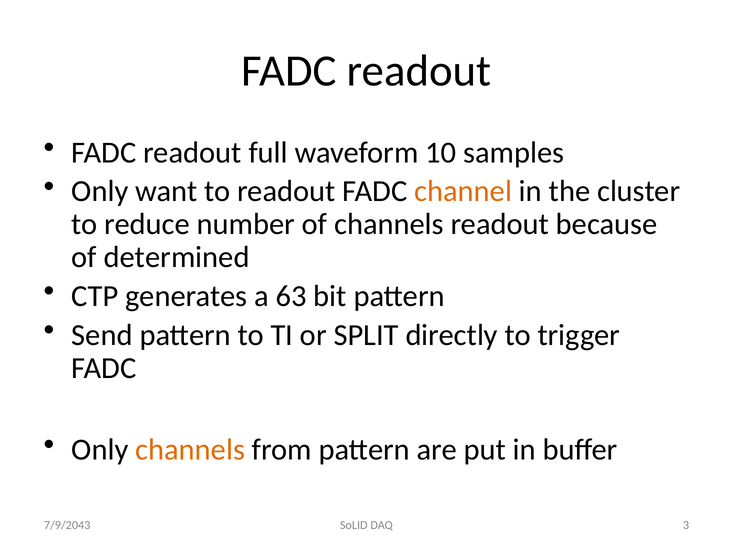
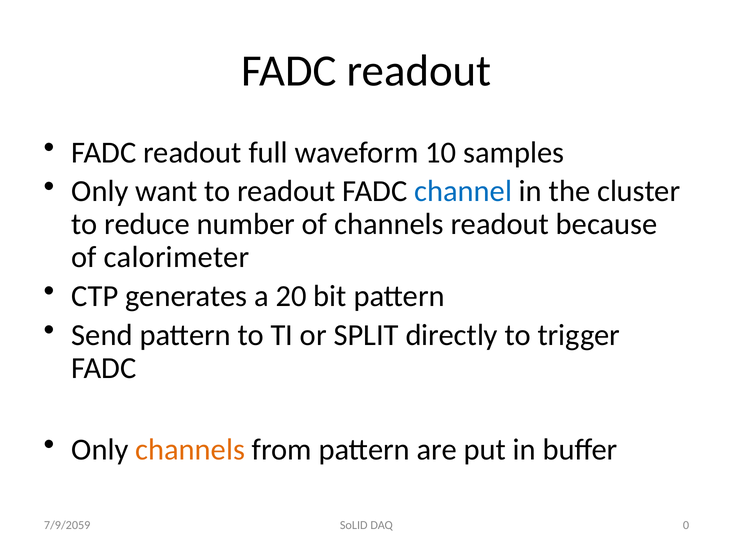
channel colour: orange -> blue
determined: determined -> calorimeter
63: 63 -> 20
3: 3 -> 0
7/9/2043: 7/9/2043 -> 7/9/2059
